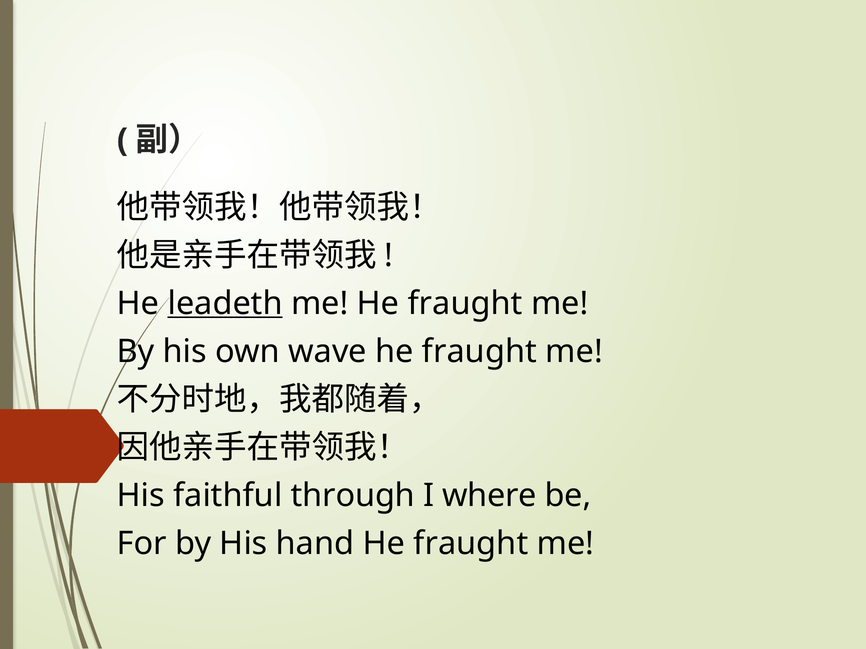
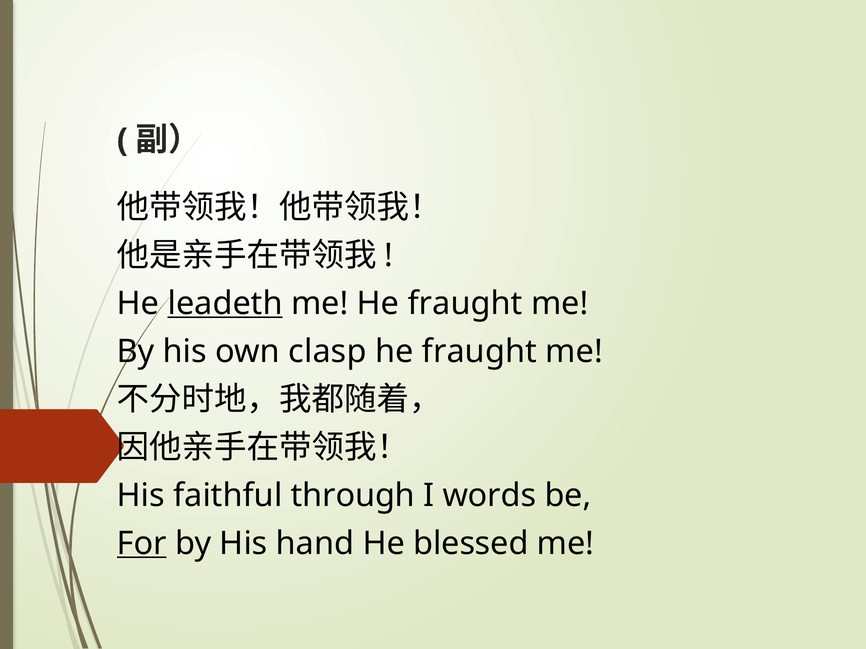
wave: wave -> clasp
where: where -> words
For underline: none -> present
hand He fraught: fraught -> blessed
